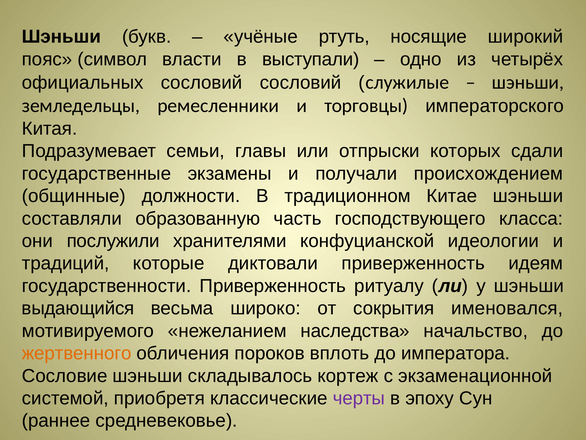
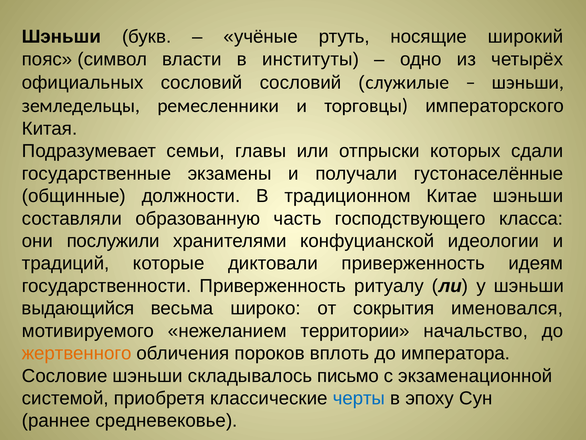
выступали: выступали -> институты
происхождением: происхождением -> густонаселённые
наследства: наследства -> территории
кортеж: кортеж -> письмо
черты colour: purple -> blue
